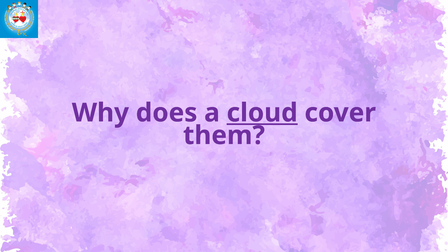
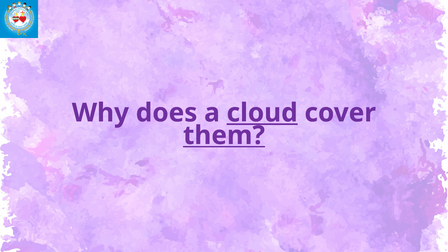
them underline: none -> present
